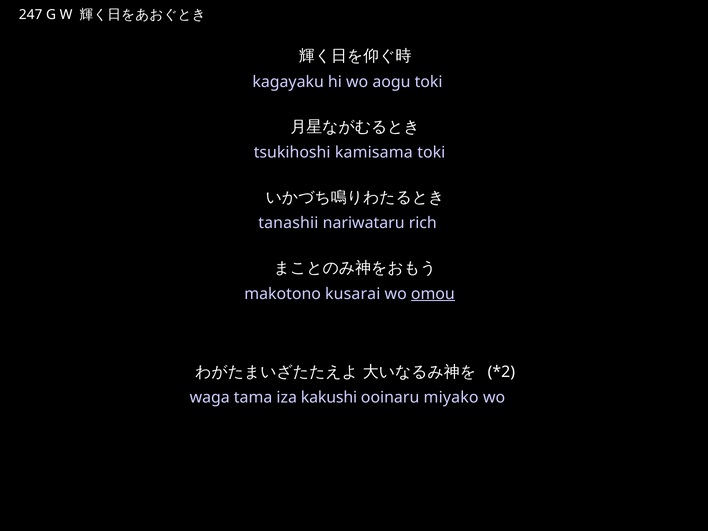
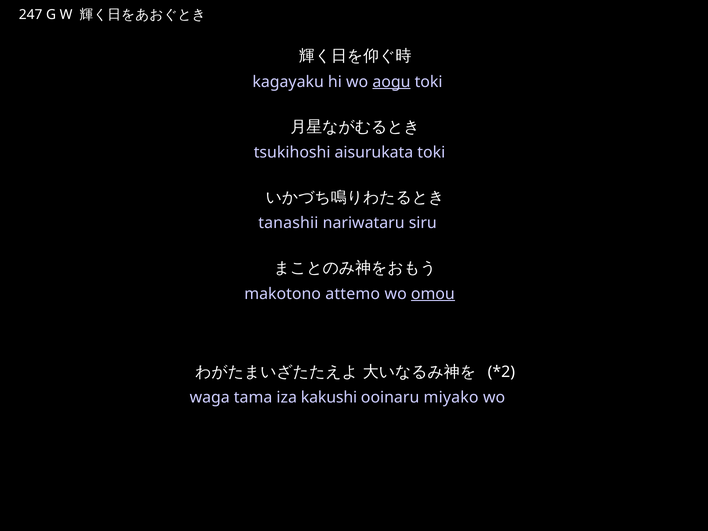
aogu underline: none -> present
kamisama: kamisama -> aisurukata
rich: rich -> siru
kusarai: kusarai -> attemo
